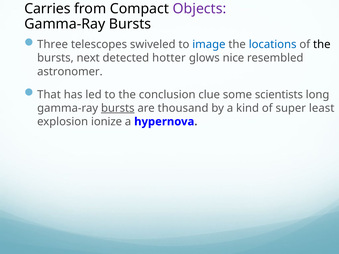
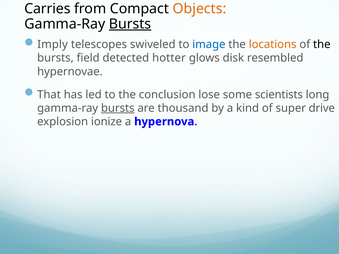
Objects colour: purple -> orange
Bursts at (130, 24) underline: none -> present
Three: Three -> Imply
locations colour: blue -> orange
next: next -> field
nice: nice -> disk
astronomer: astronomer -> hypernovae
clue: clue -> lose
least: least -> drive
